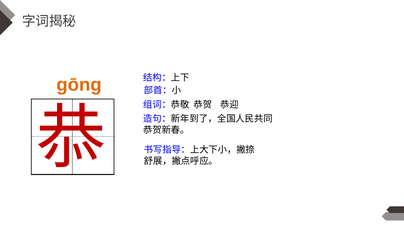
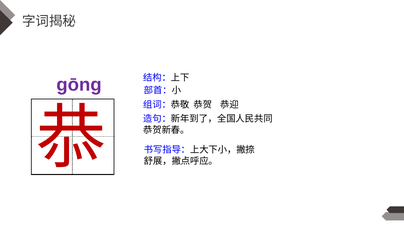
gōng colour: orange -> purple
